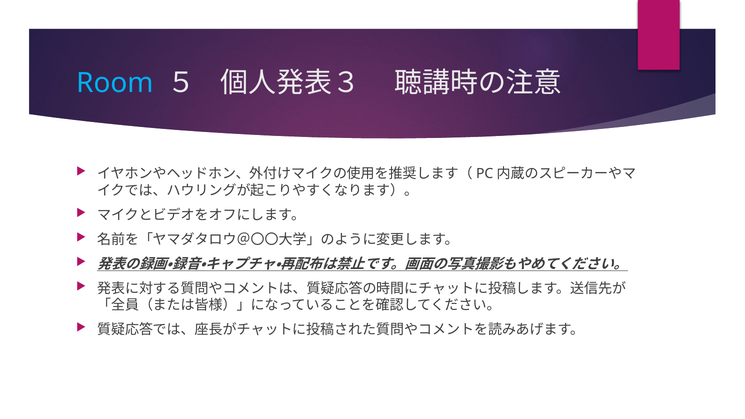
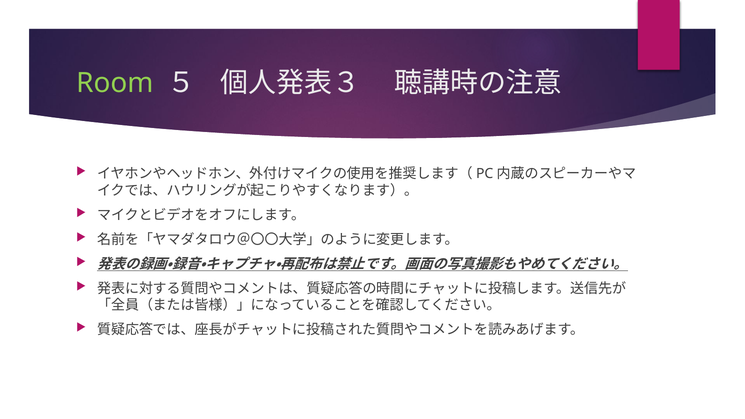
Room colour: light blue -> light green
